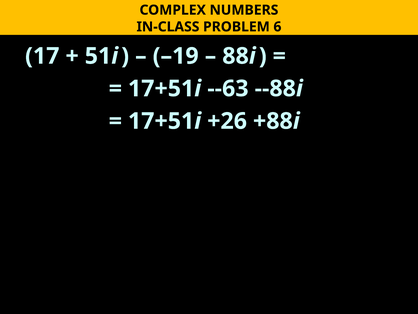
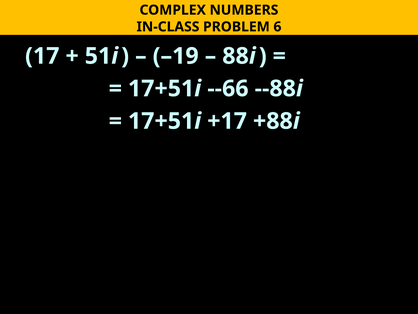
--63: --63 -> --66
+26: +26 -> +17
